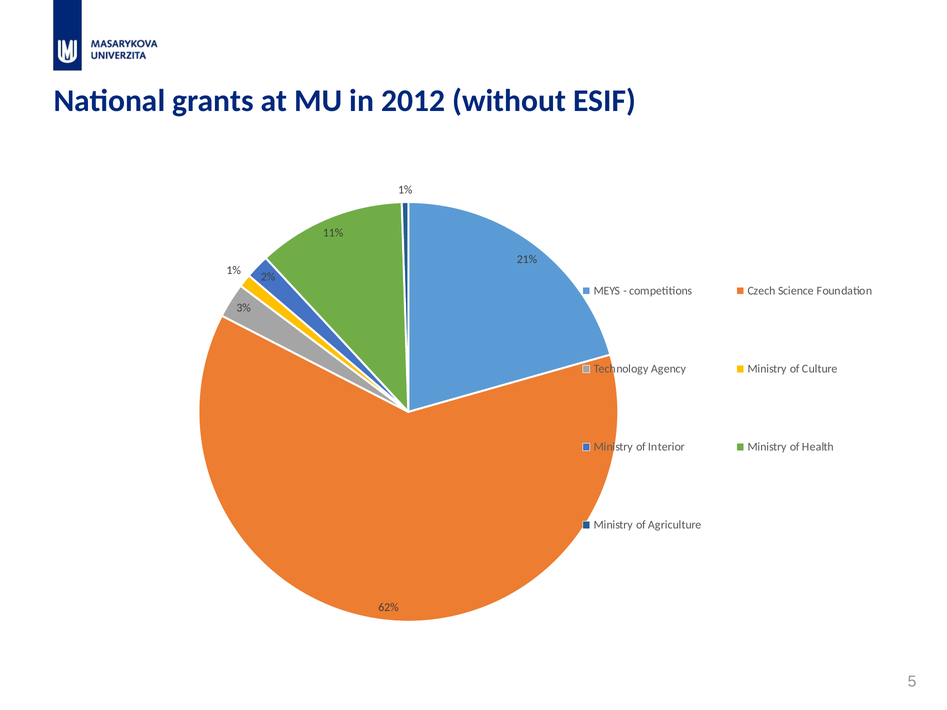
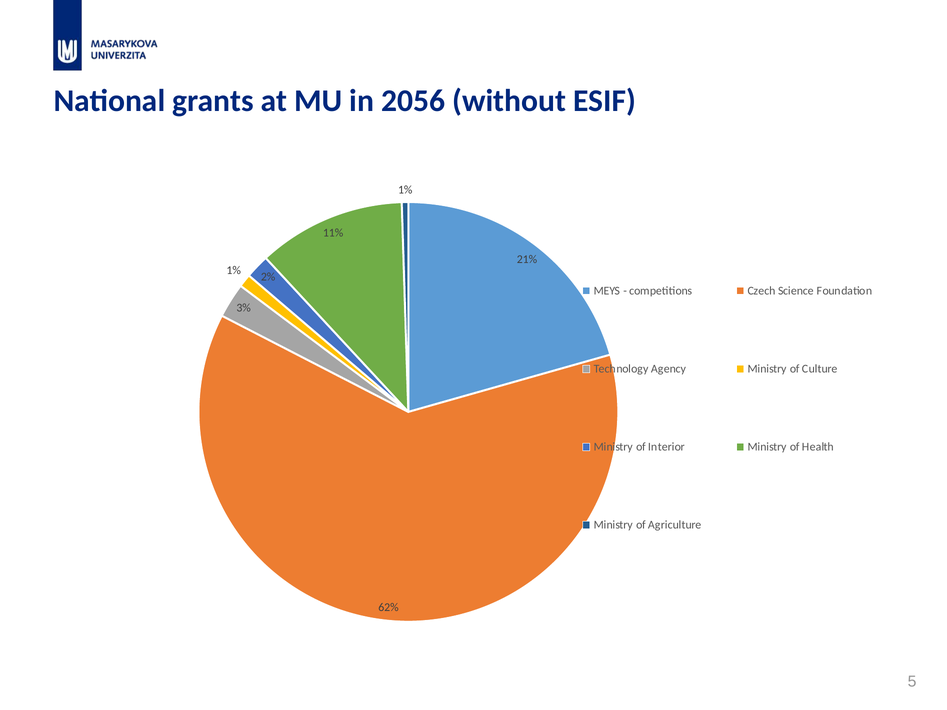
2012: 2012 -> 2056
